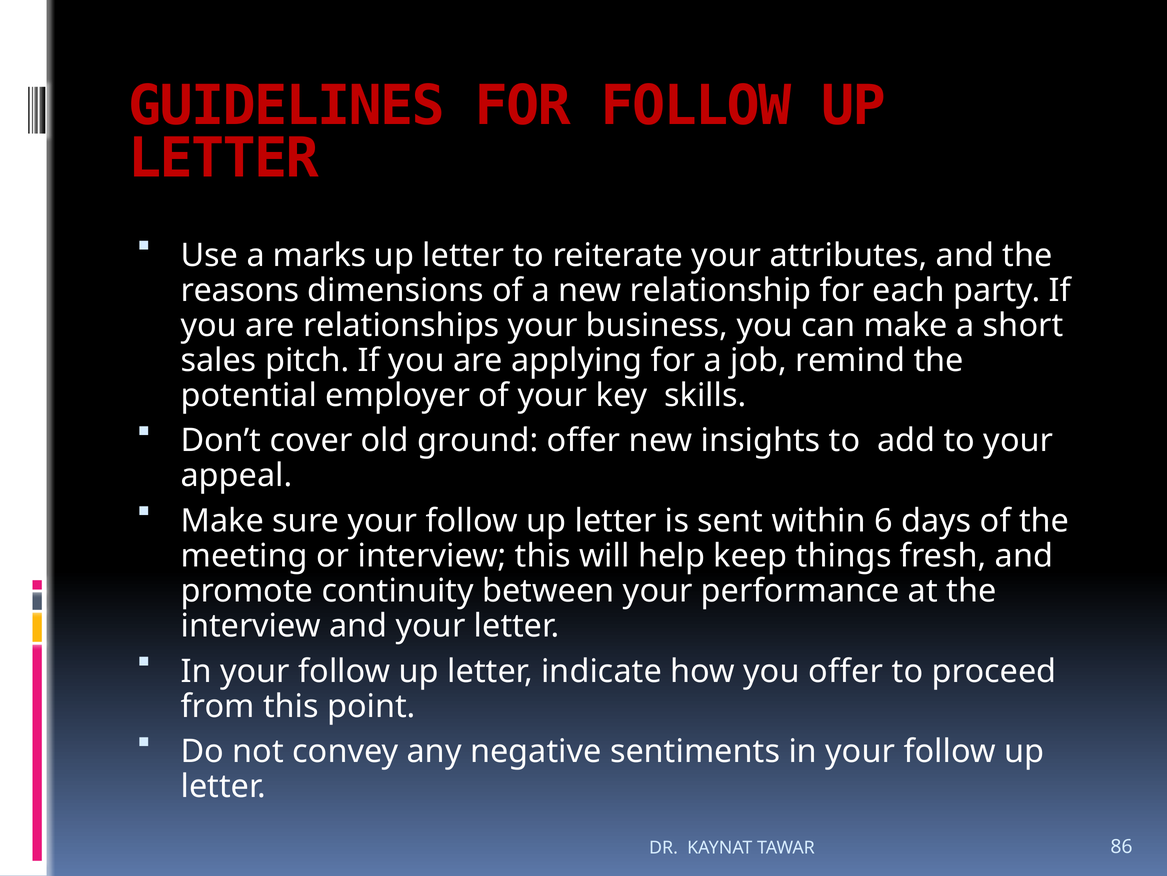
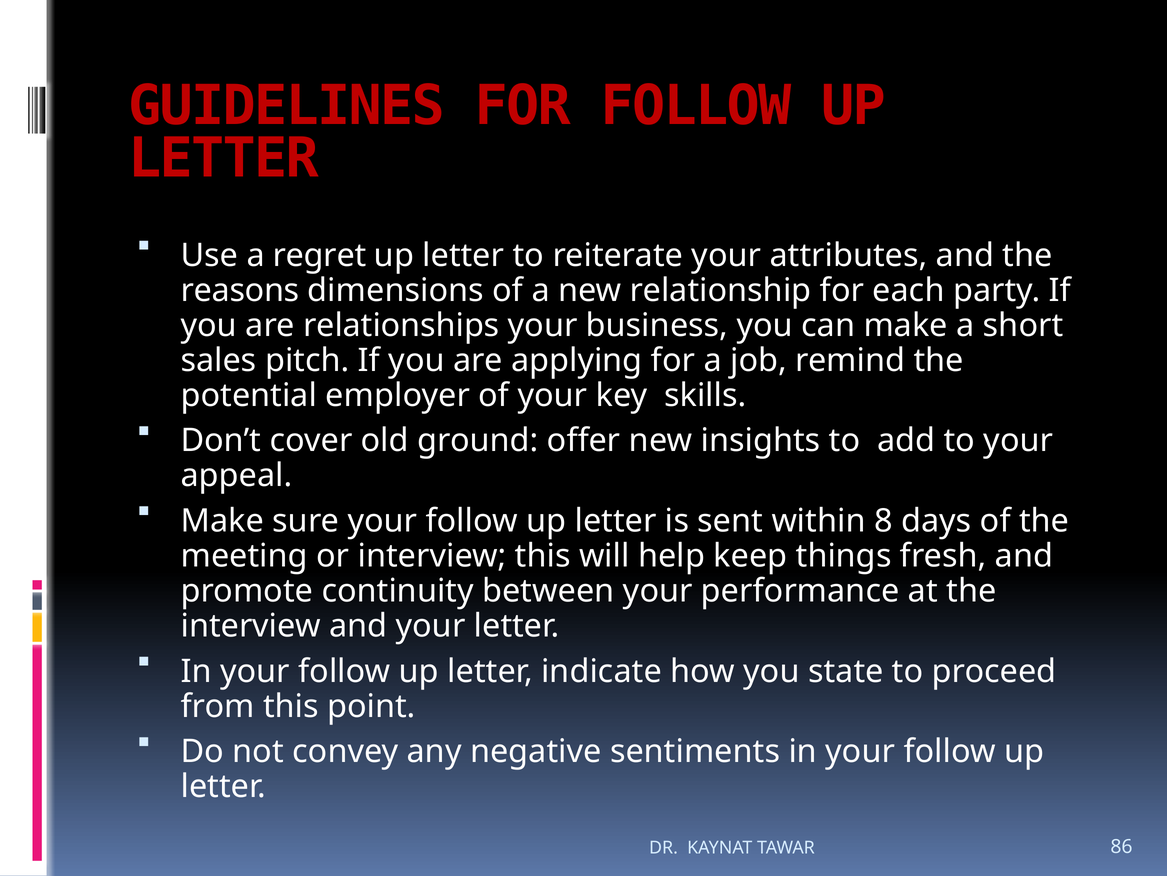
marks: marks -> regret
6: 6 -> 8
you offer: offer -> state
